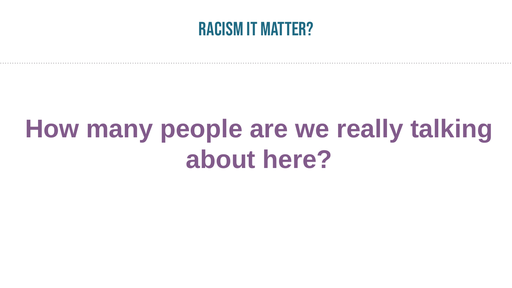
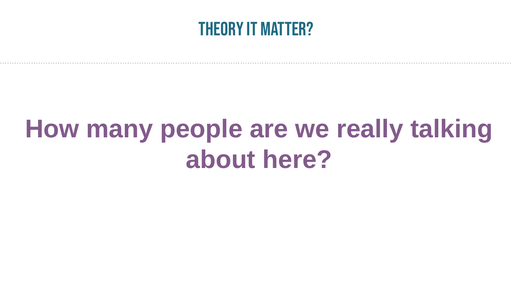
Racism: Racism -> Theory
